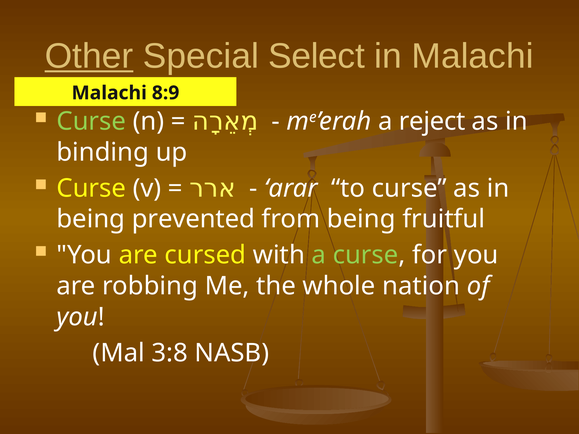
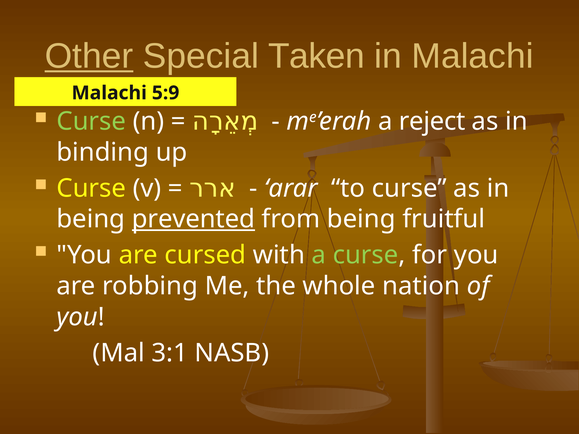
Select: Select -> Taken
8:9: 8:9 -> 5:9
prevented underline: none -> present
3:8: 3:8 -> 3:1
